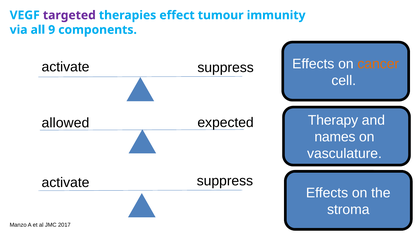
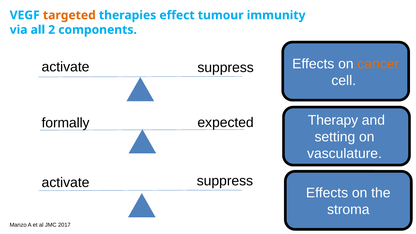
targeted colour: purple -> orange
9: 9 -> 2
allowed: allowed -> formally
names: names -> setting
